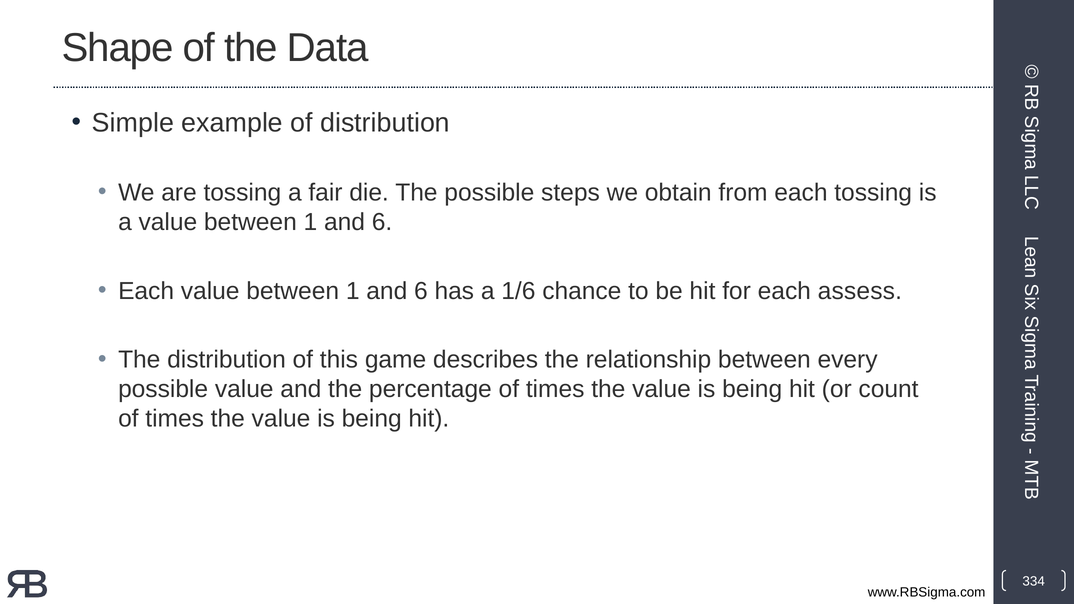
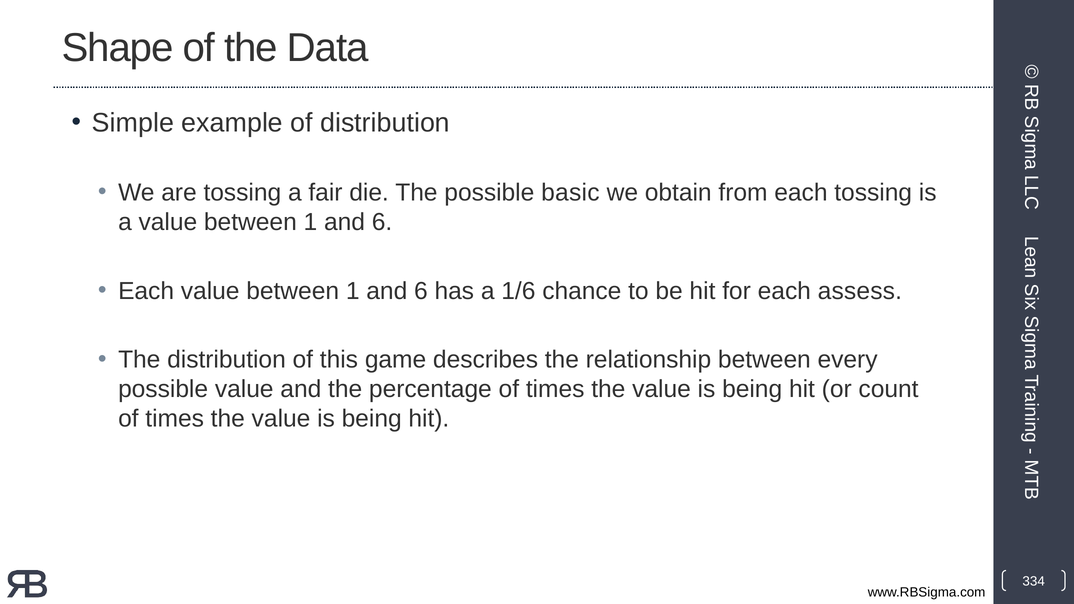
steps: steps -> basic
